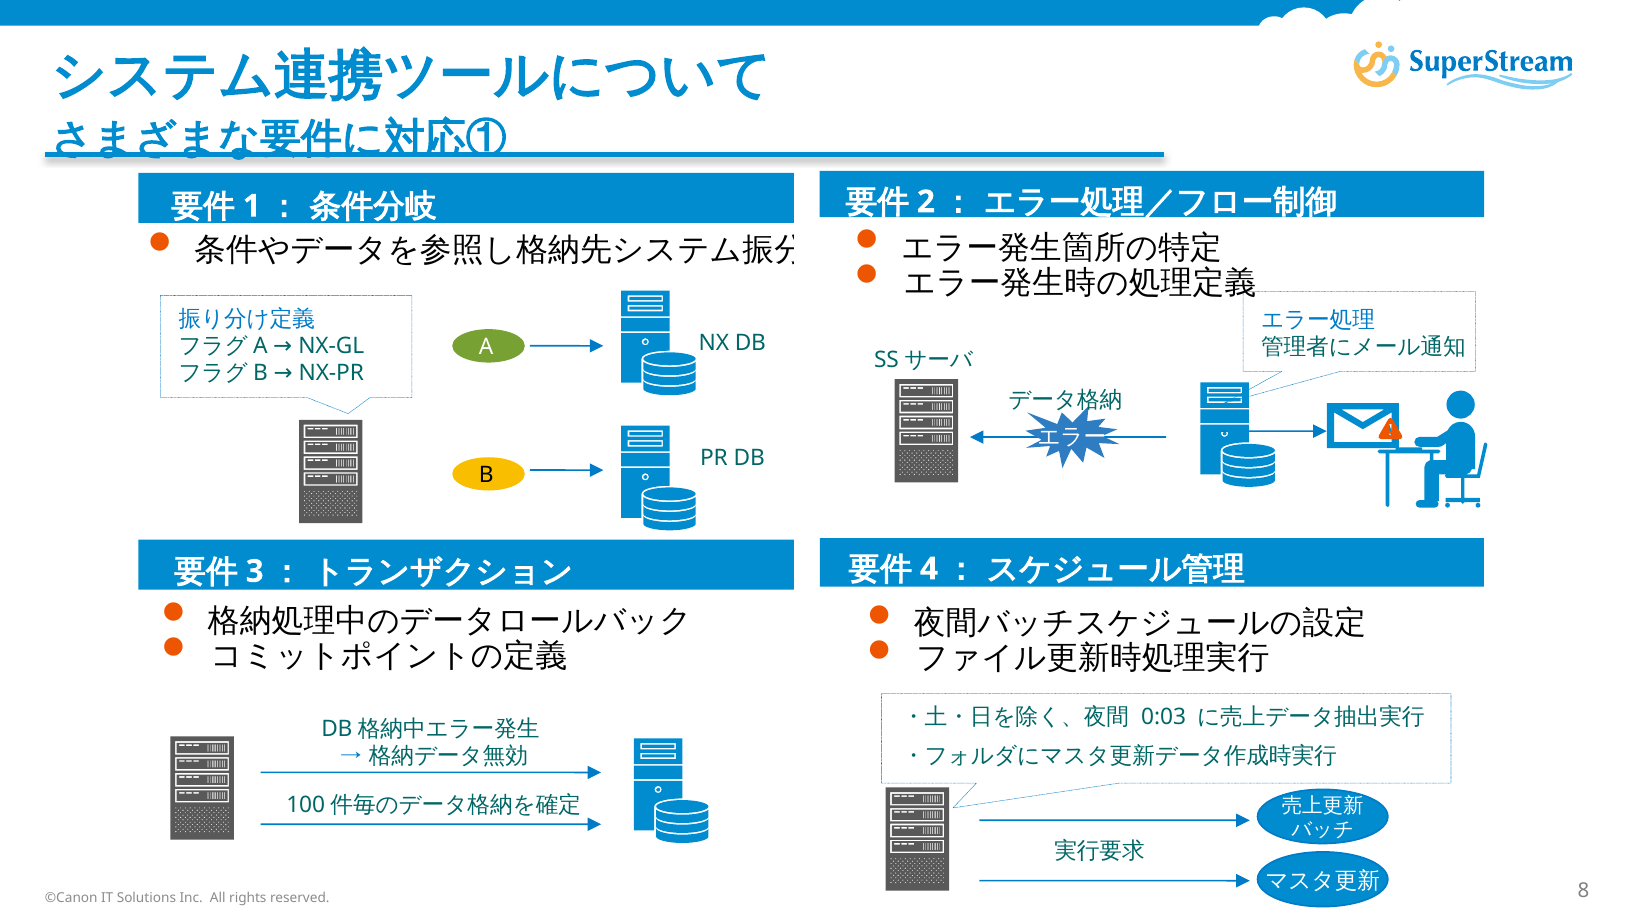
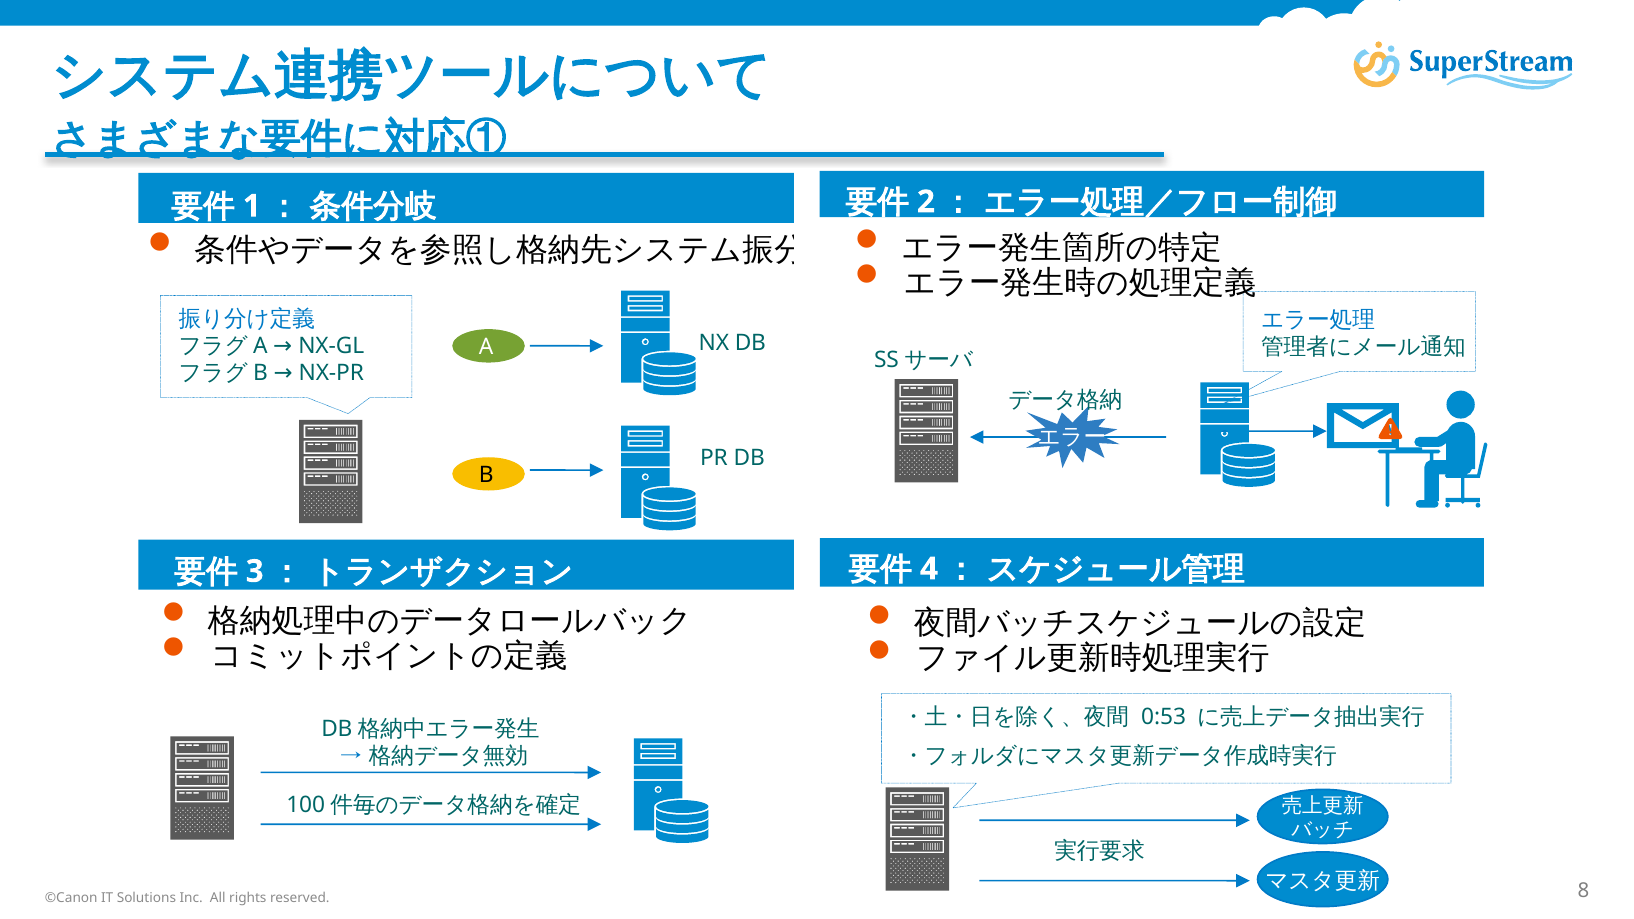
0:03: 0:03 -> 0:53
